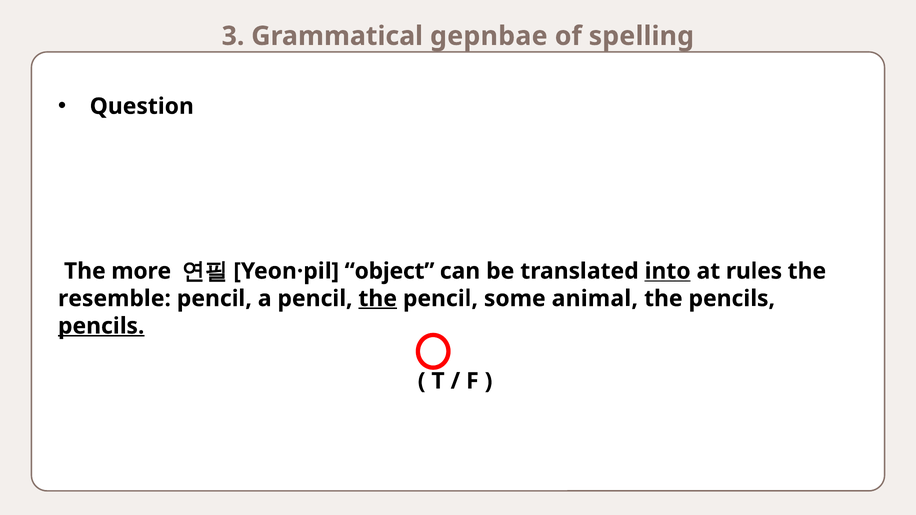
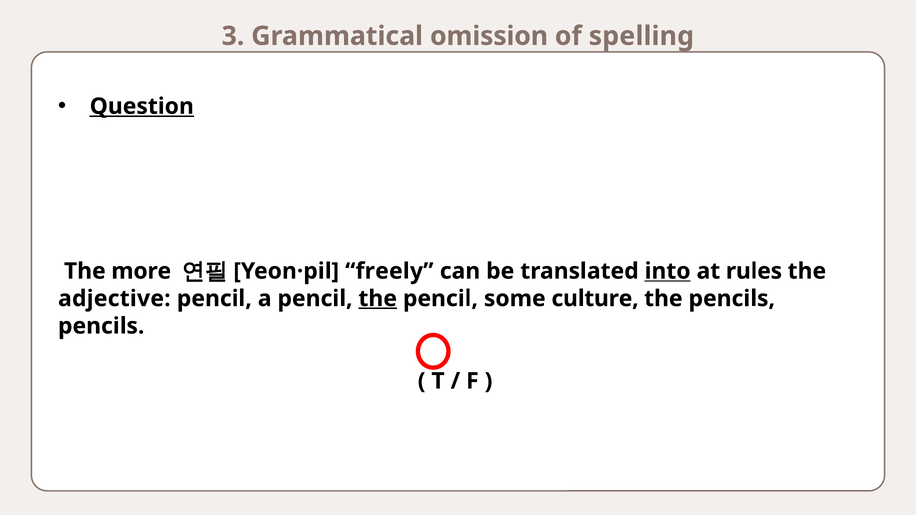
gepnbae: gepnbae -> omission
Question underline: none -> present
object: object -> freely
resemble: resemble -> adjective
animal: animal -> culture
pencils at (101, 326) underline: present -> none
